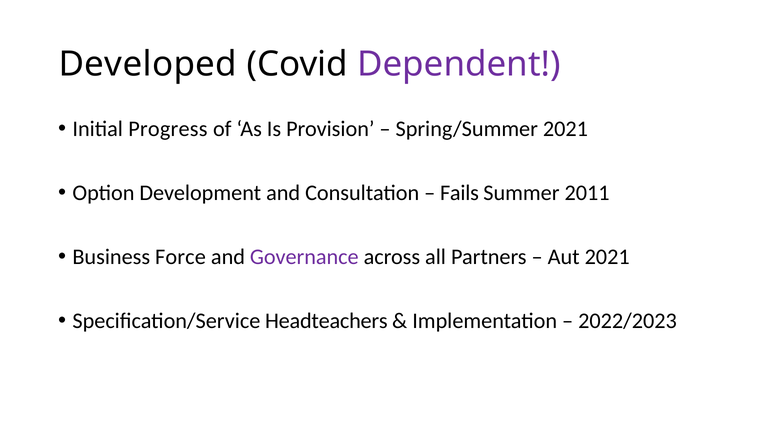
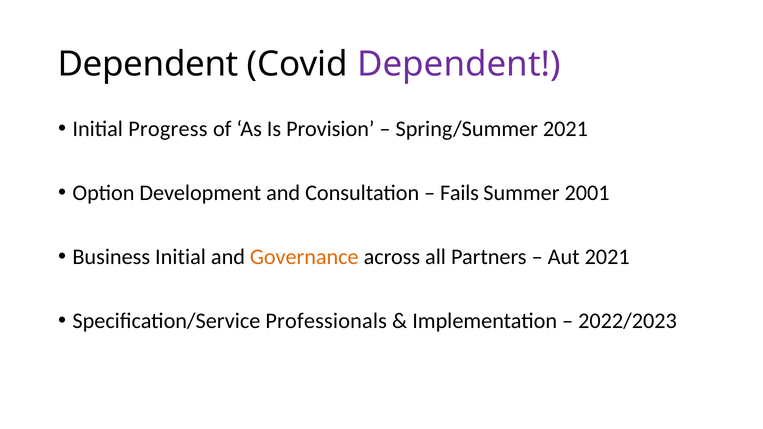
Developed at (148, 64): Developed -> Dependent
2011: 2011 -> 2001
Business Force: Force -> Initial
Governance colour: purple -> orange
Headteachers: Headteachers -> Professionals
